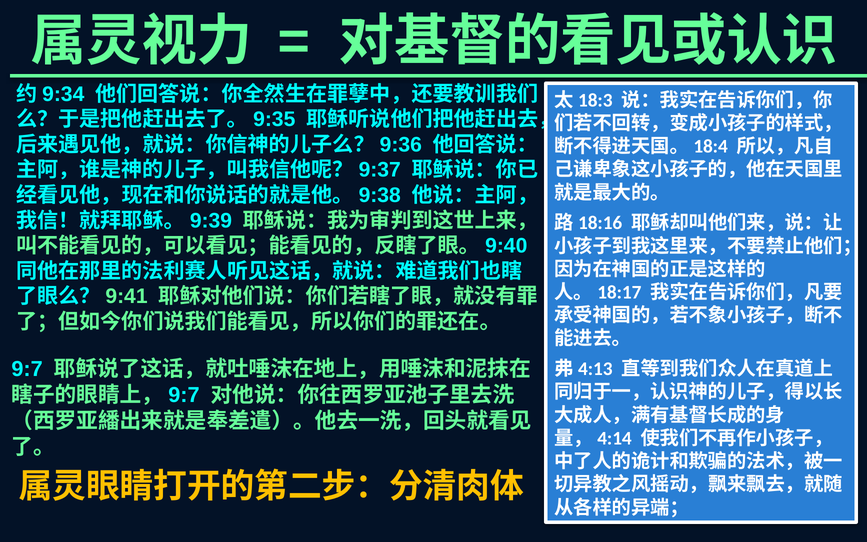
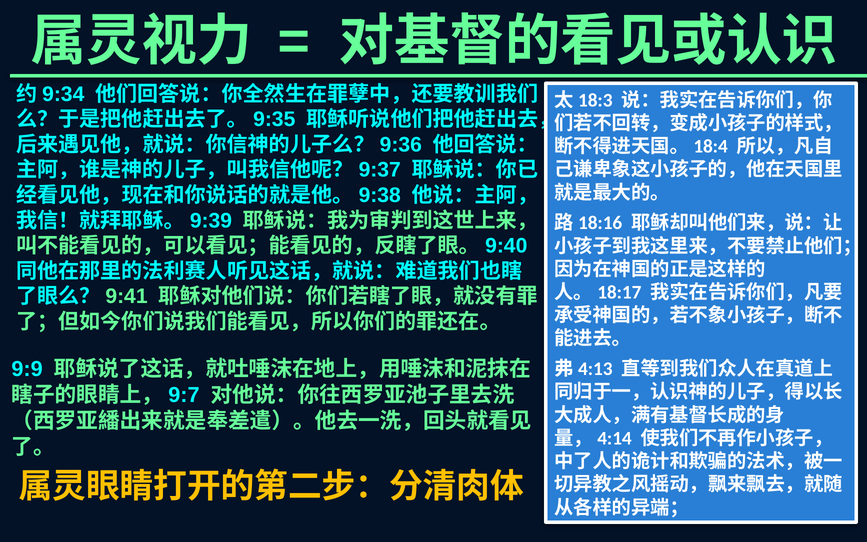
9:7: 9:7 -> 9:9
